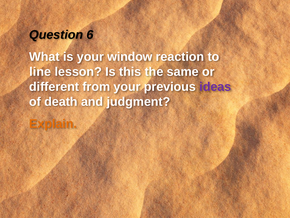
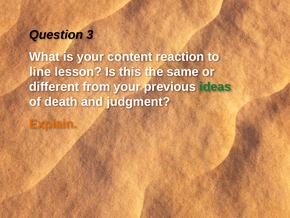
6: 6 -> 3
window: window -> content
ideas colour: purple -> green
